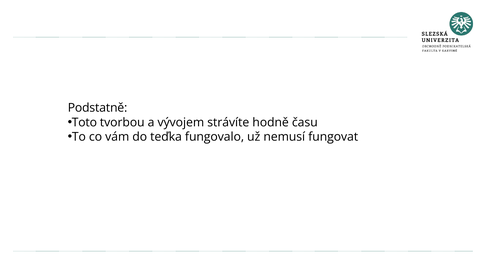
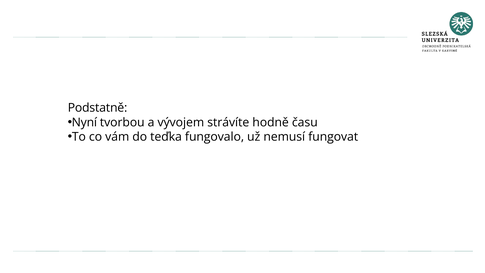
Toto: Toto -> Nyní
